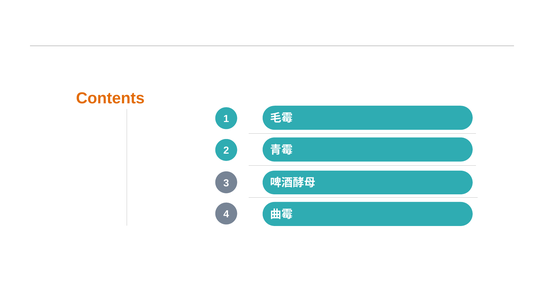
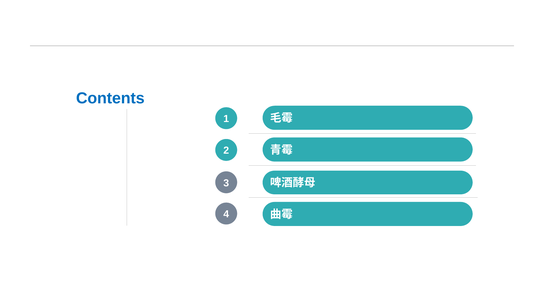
Contents colour: orange -> blue
